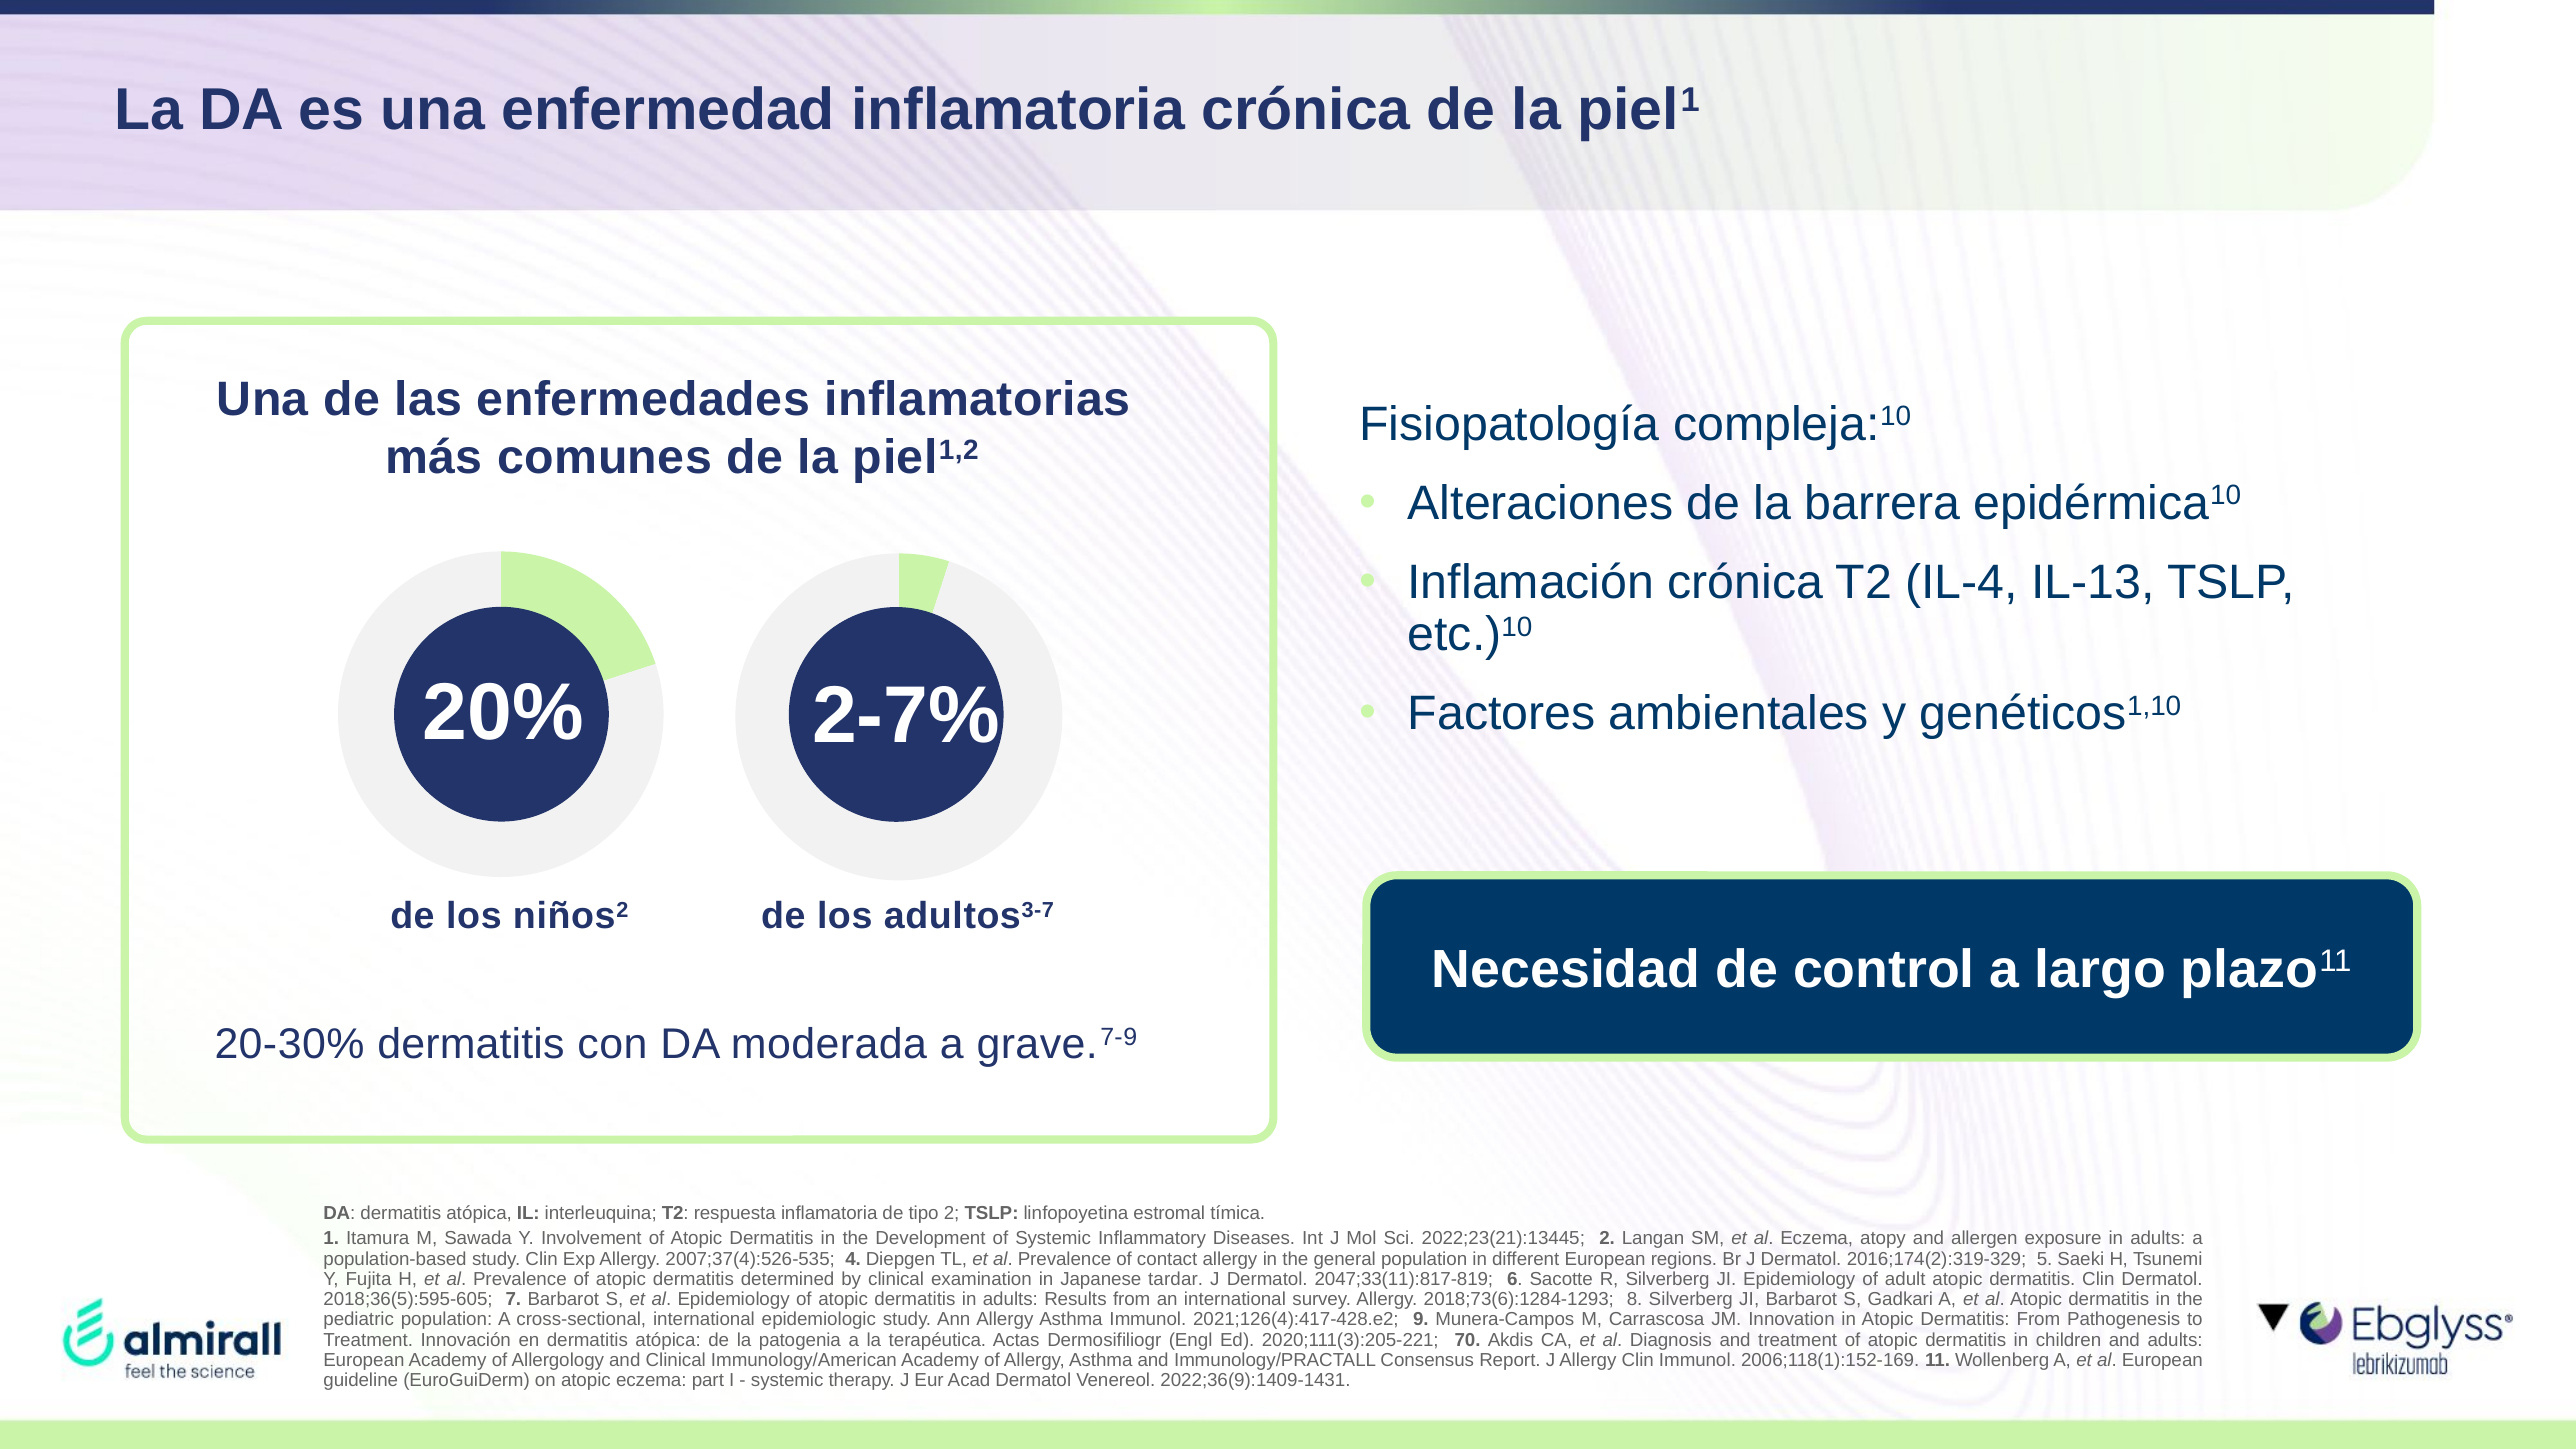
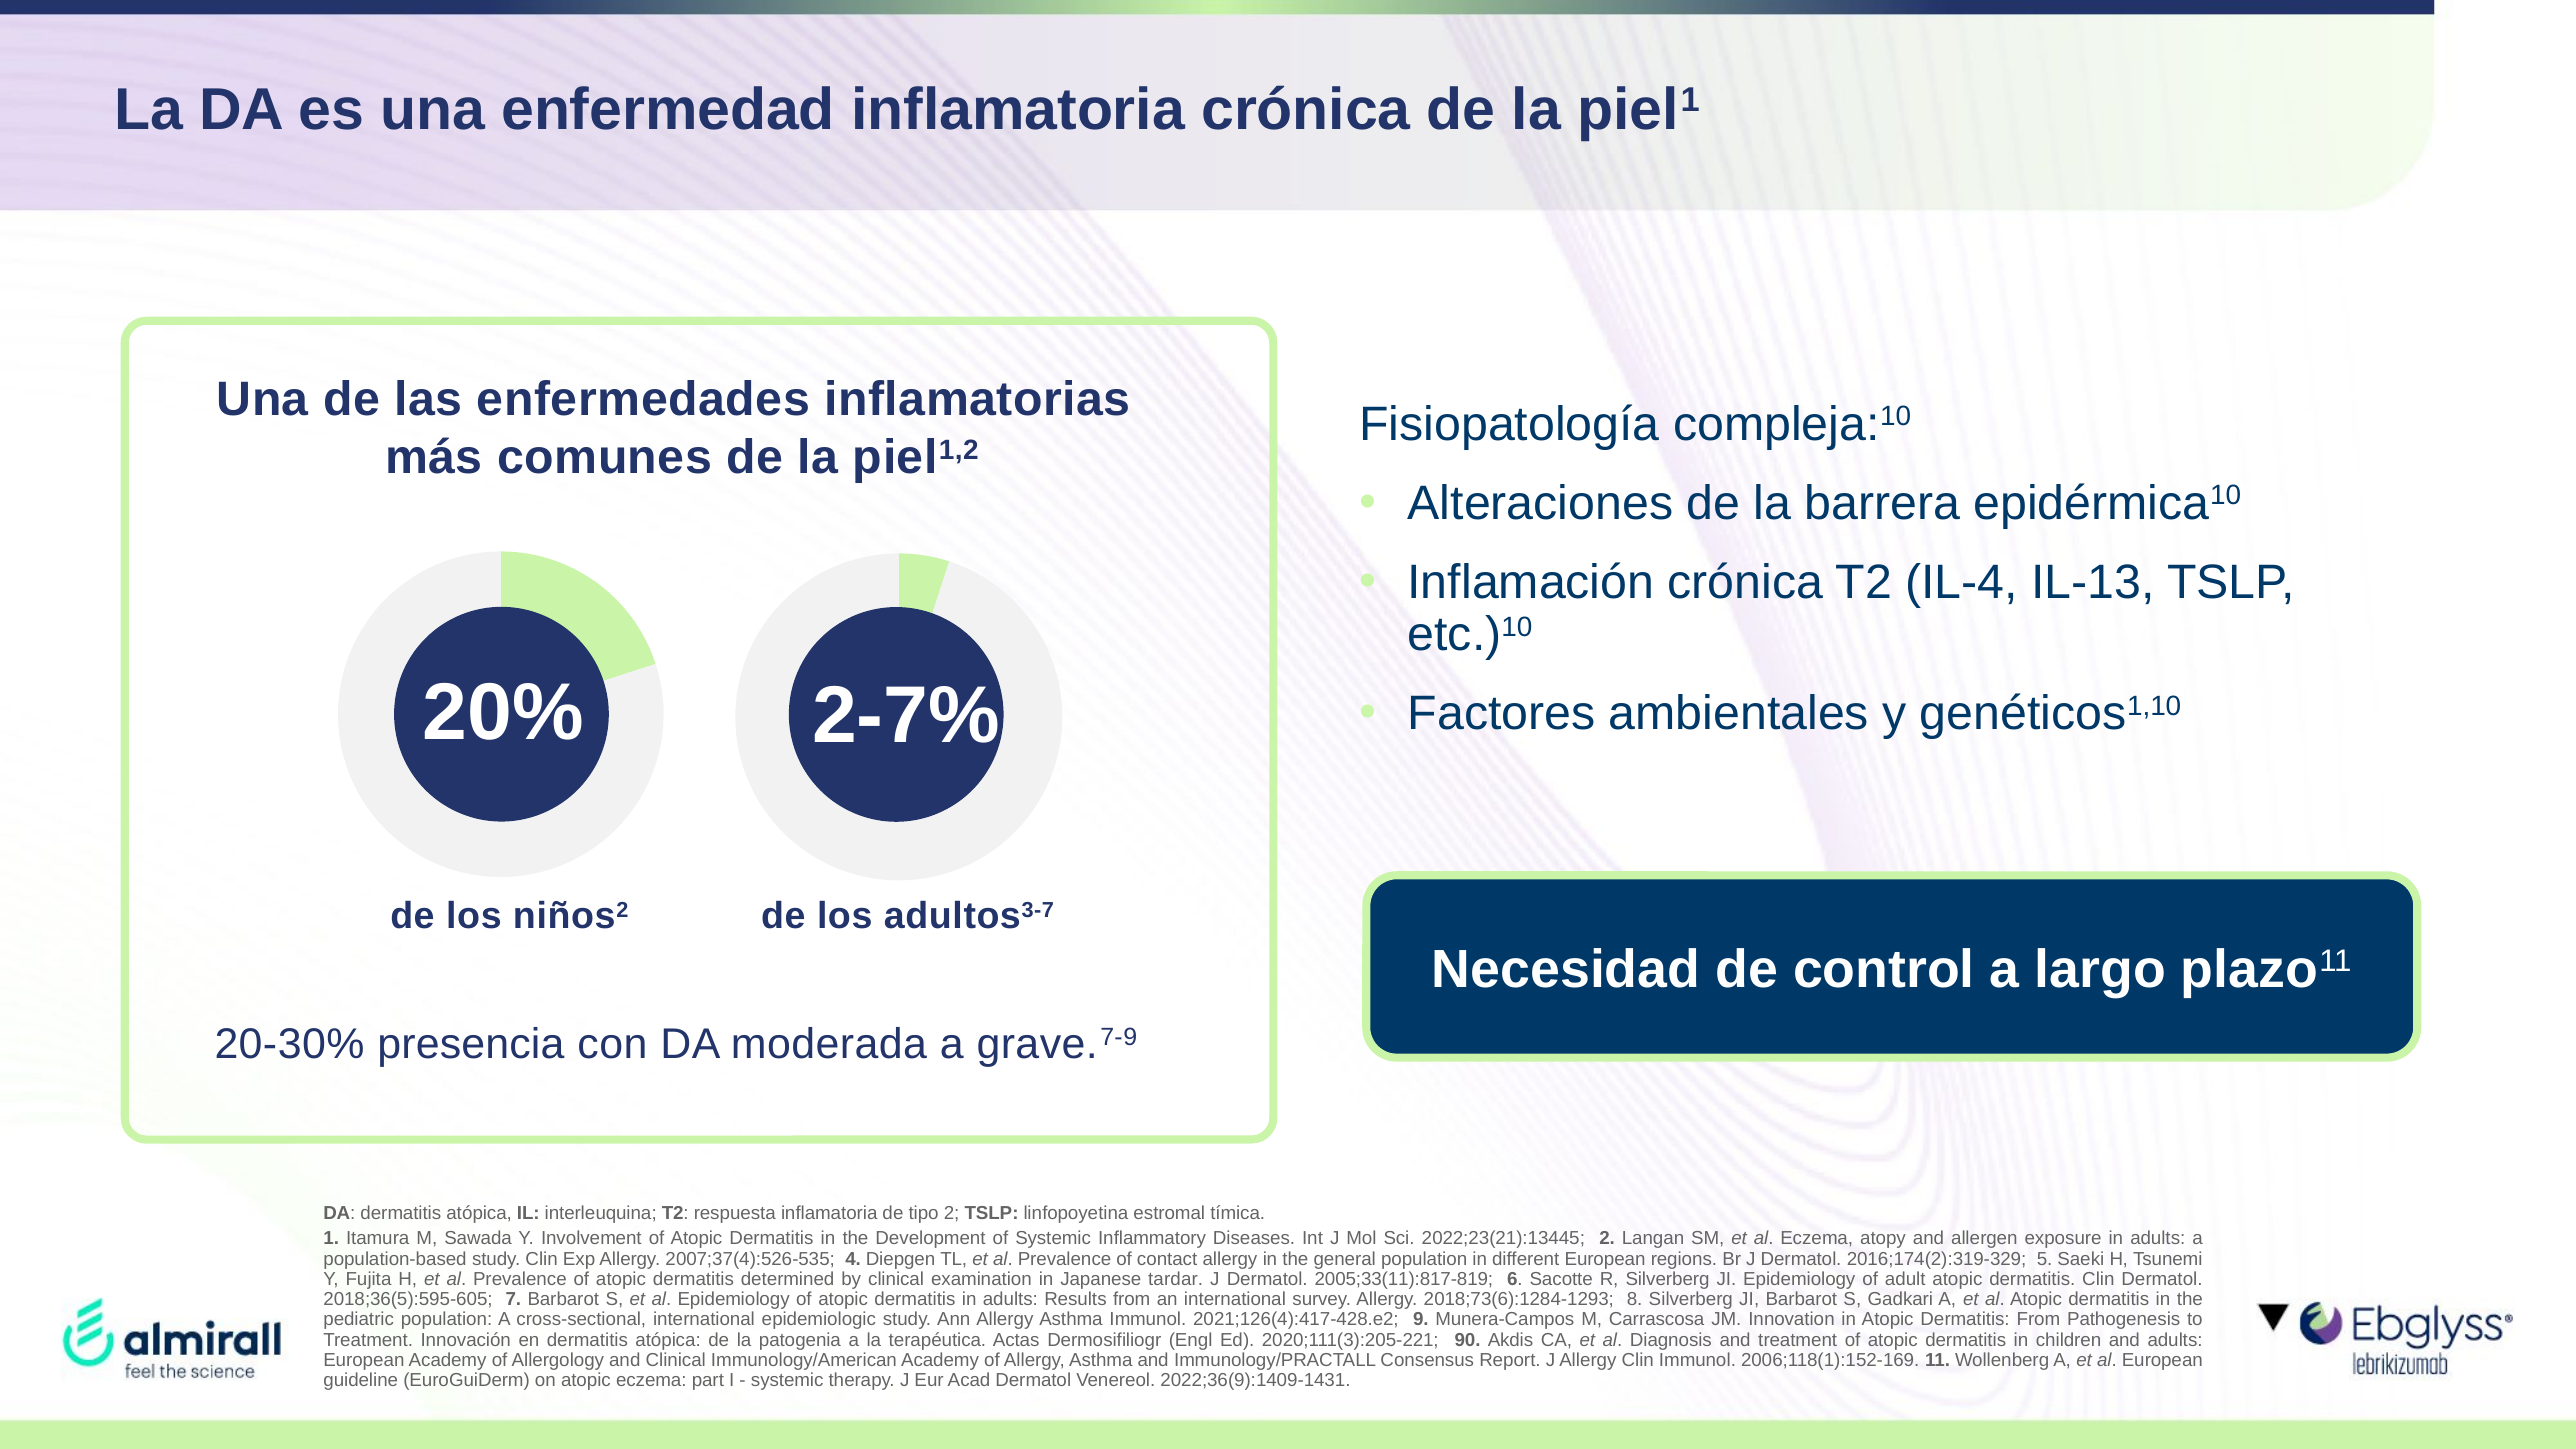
20-30% dermatitis: dermatitis -> presencia
2047;33(11):817-819: 2047;33(11):817-819 -> 2005;33(11):817-819
70: 70 -> 90
